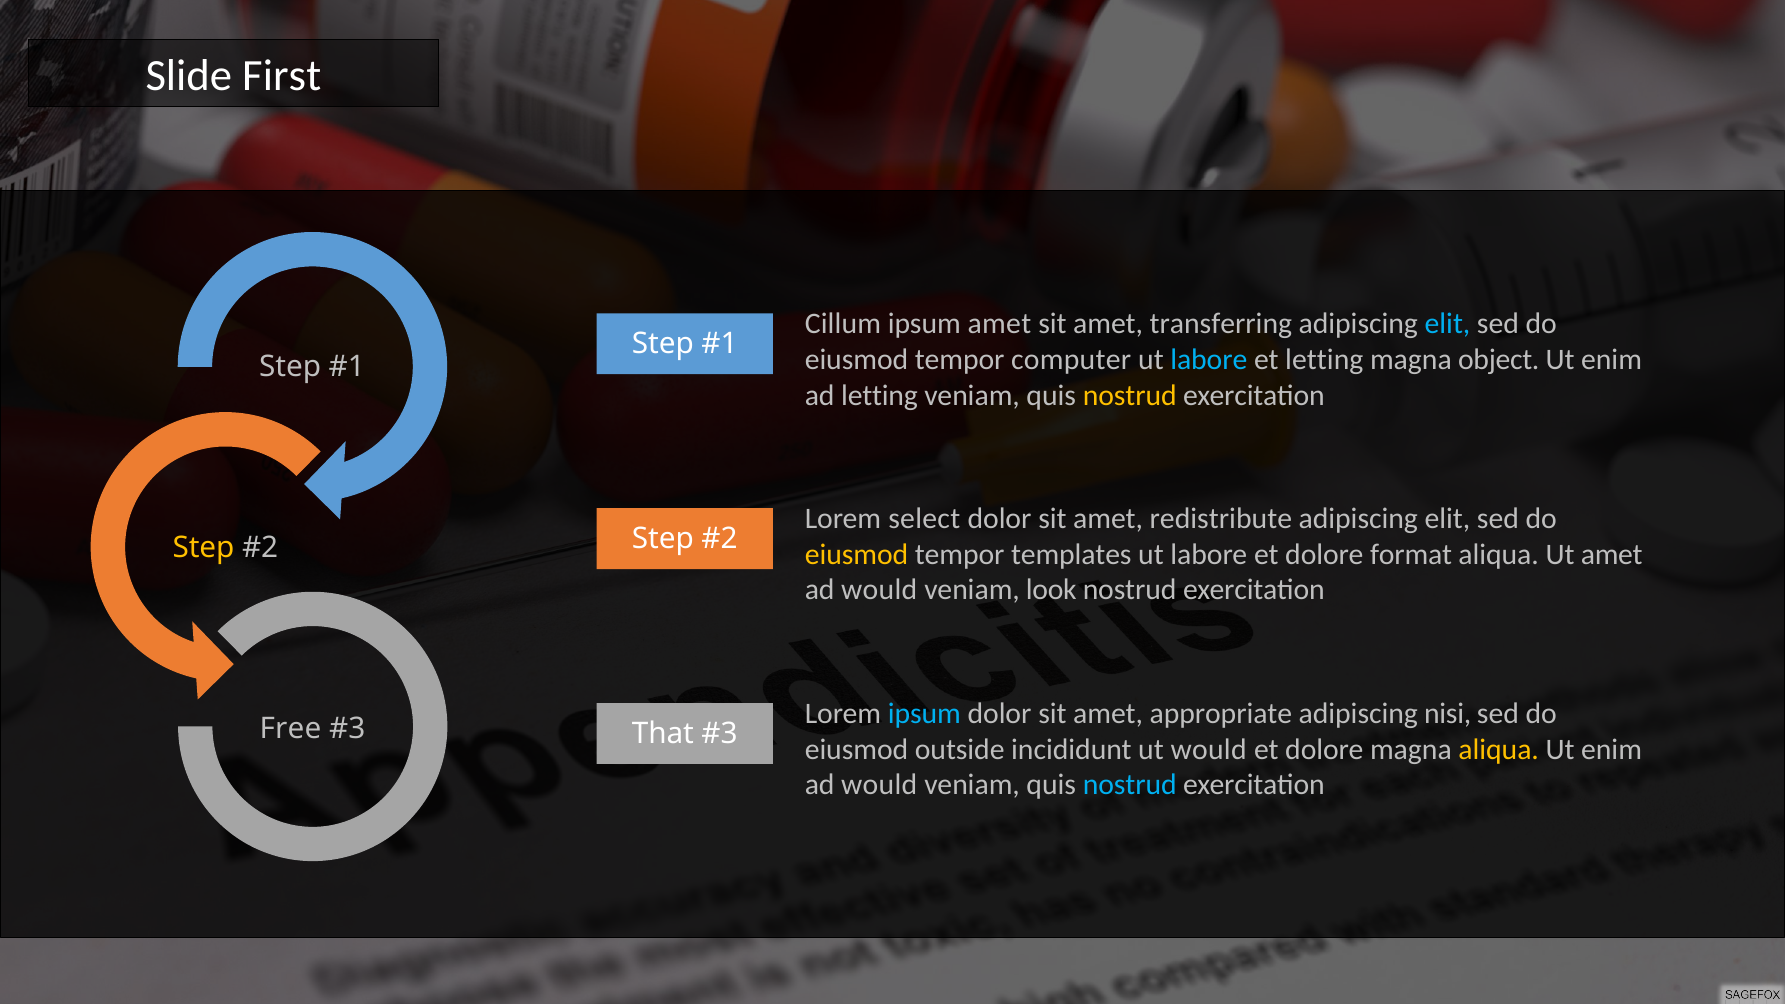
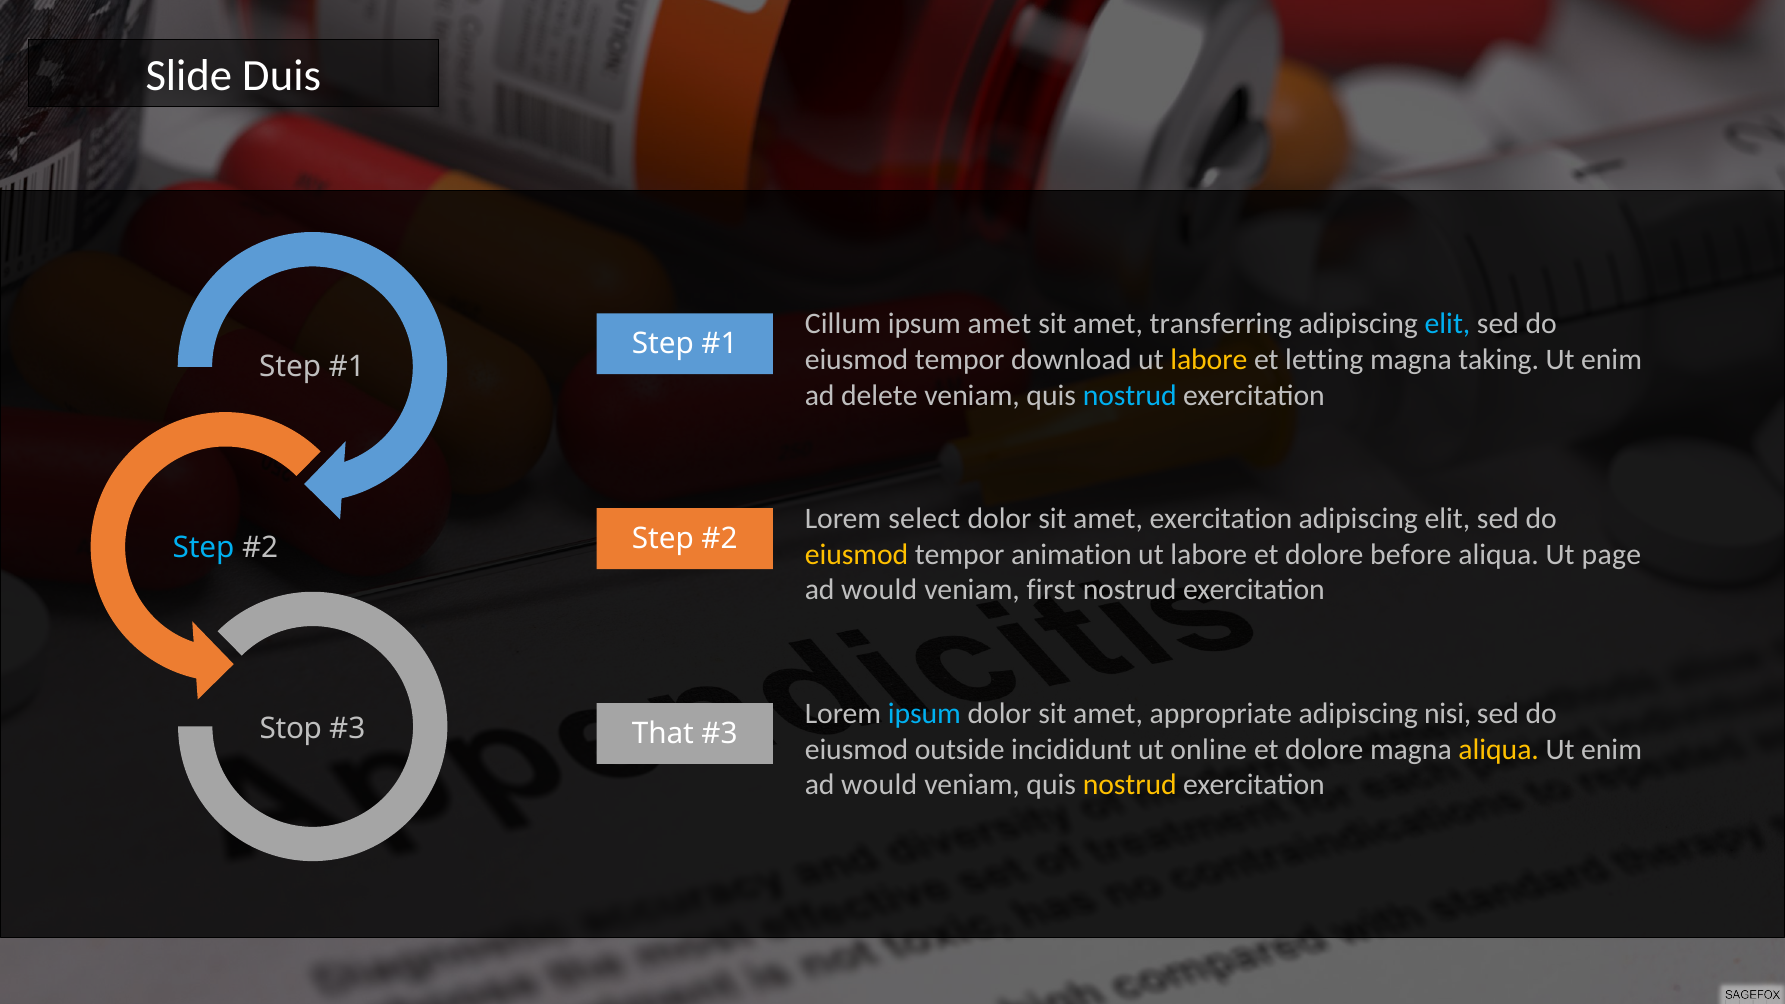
First: First -> Duis
computer: computer -> download
labore at (1209, 360) colour: light blue -> yellow
object: object -> taking
ad letting: letting -> delete
nostrud at (1130, 395) colour: yellow -> light blue
amet redistribute: redistribute -> exercitation
Step at (204, 548) colour: yellow -> light blue
templates: templates -> animation
format: format -> before
Ut amet: amet -> page
look: look -> first
Free: Free -> Stop
ut would: would -> online
nostrud at (1130, 785) colour: light blue -> yellow
